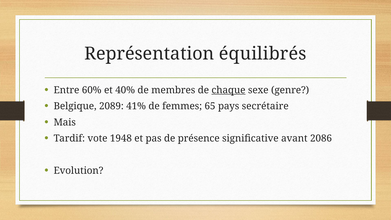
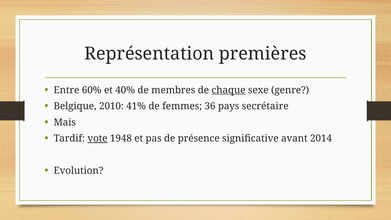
équilibrés: équilibrés -> premières
2089: 2089 -> 2010
65: 65 -> 36
vote underline: none -> present
2086: 2086 -> 2014
